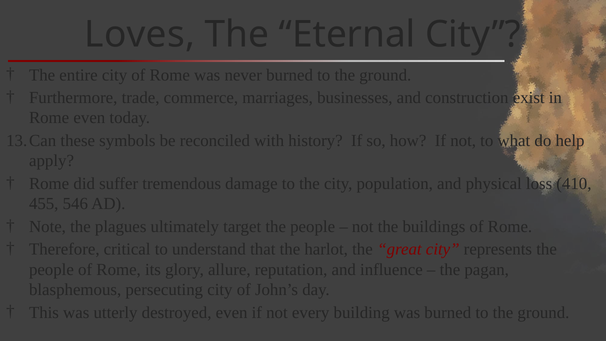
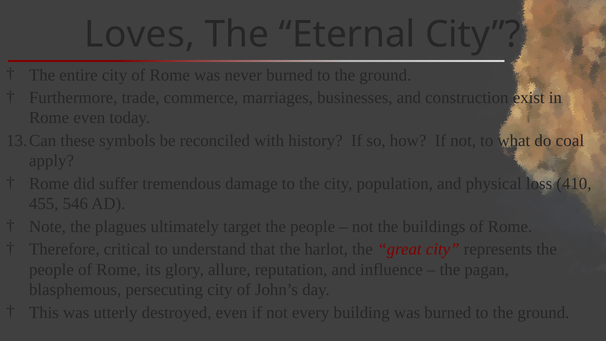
help: help -> coal
